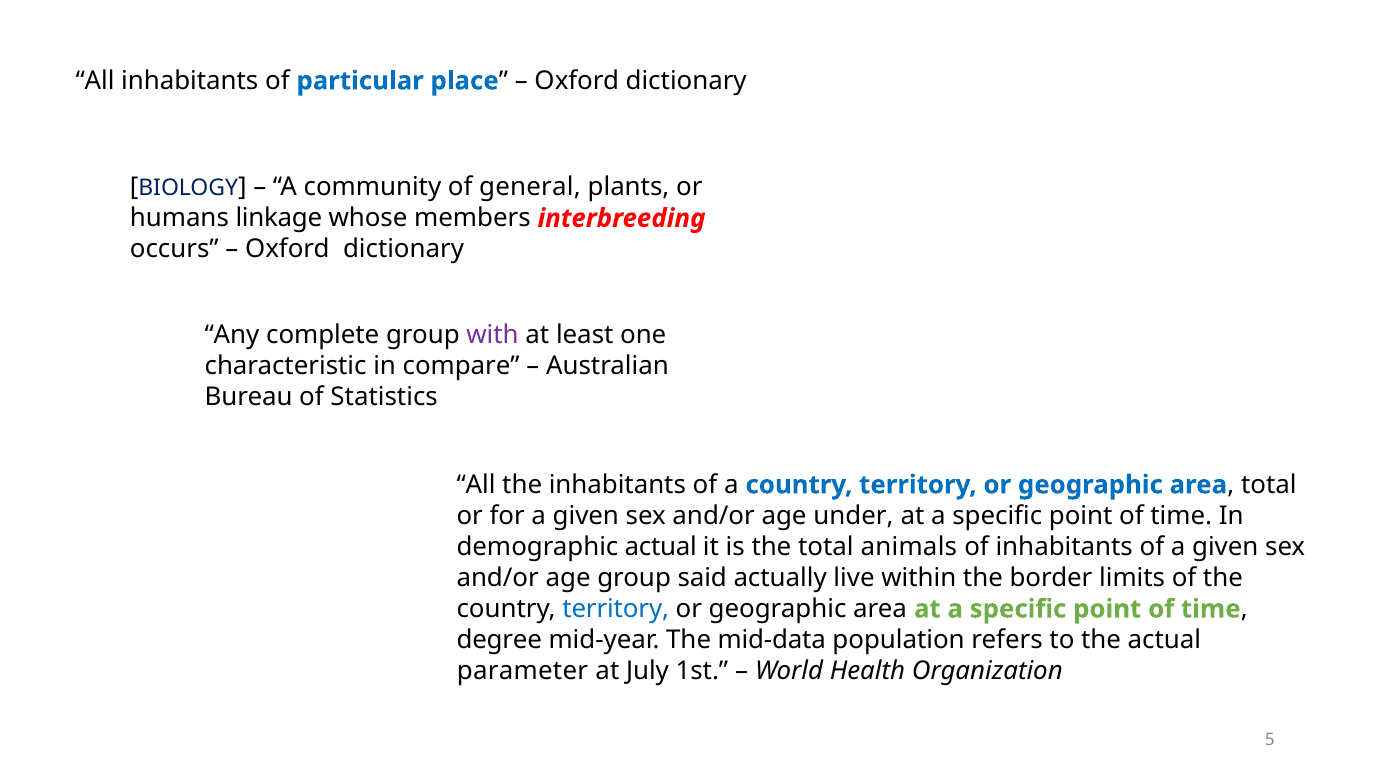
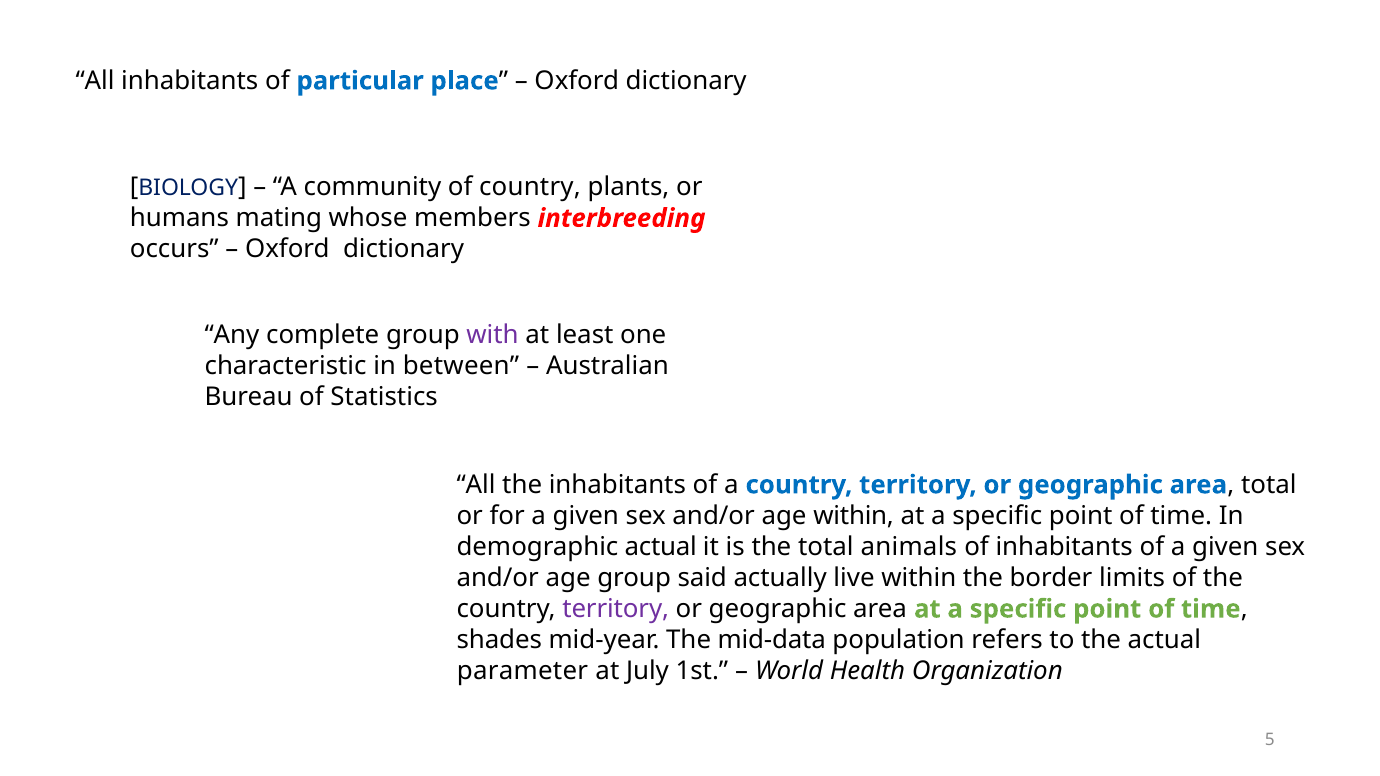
of general: general -> country
linkage: linkage -> mating
compare: compare -> between
age under: under -> within
territory at (616, 609) colour: blue -> purple
degree: degree -> shades
